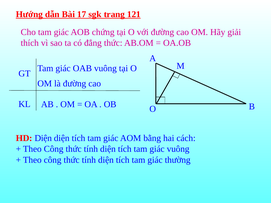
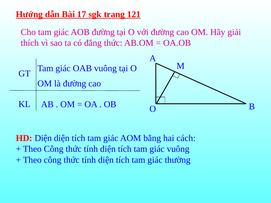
AOB chứng: chứng -> đường
